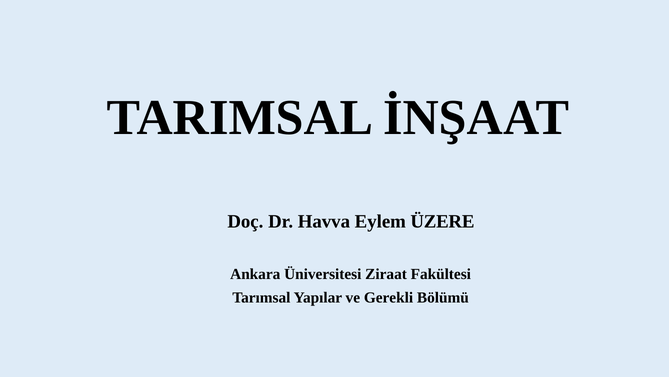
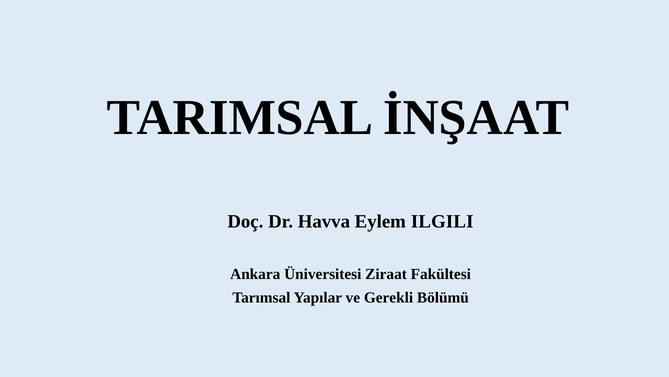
ÜZERE: ÜZERE -> ILGILI
